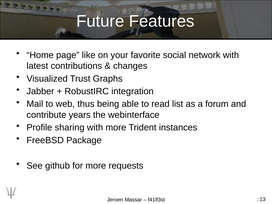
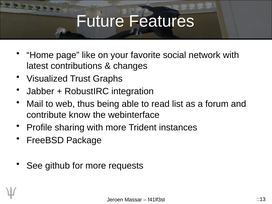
years: years -> know
